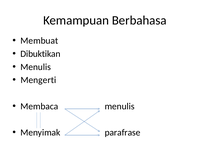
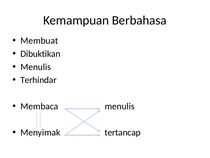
Mengerti: Mengerti -> Terhindar
parafrase: parafrase -> tertancap
